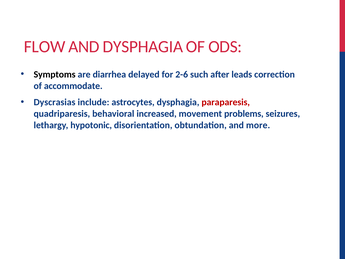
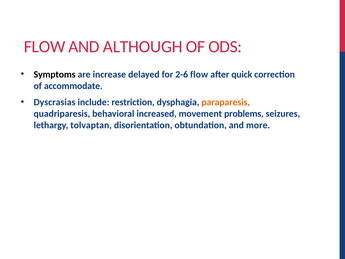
AND DYSPHAGIA: DYSPHAGIA -> ALTHOUGH
diarrhea: diarrhea -> increase
2-6 such: such -> flow
leads: leads -> quick
astrocytes: astrocytes -> restriction
paraparesis colour: red -> orange
hypotonic: hypotonic -> tolvaptan
